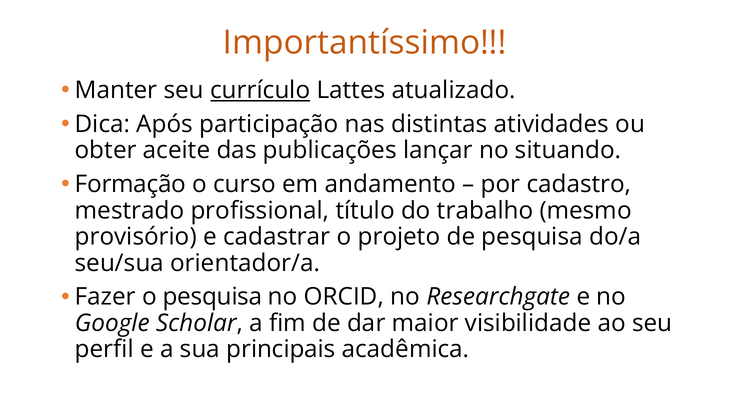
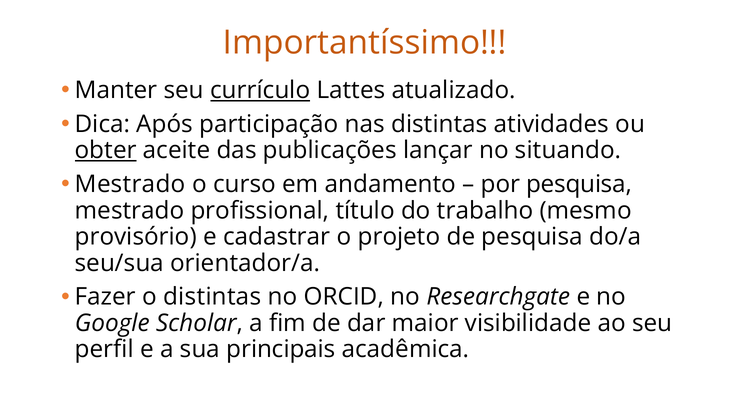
obter underline: none -> present
Formação at (130, 185): Formação -> Mestrado
por cadastro: cadastro -> pesquisa
o pesquisa: pesquisa -> distintas
